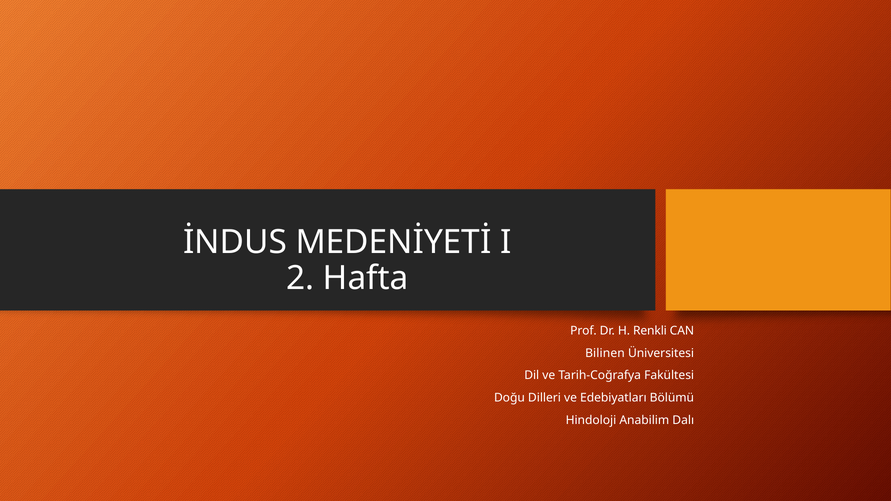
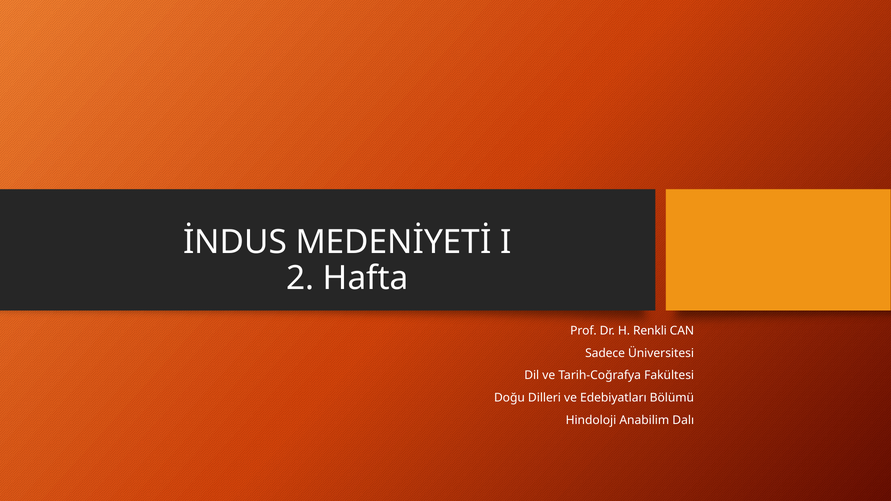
Bilinen: Bilinen -> Sadece
